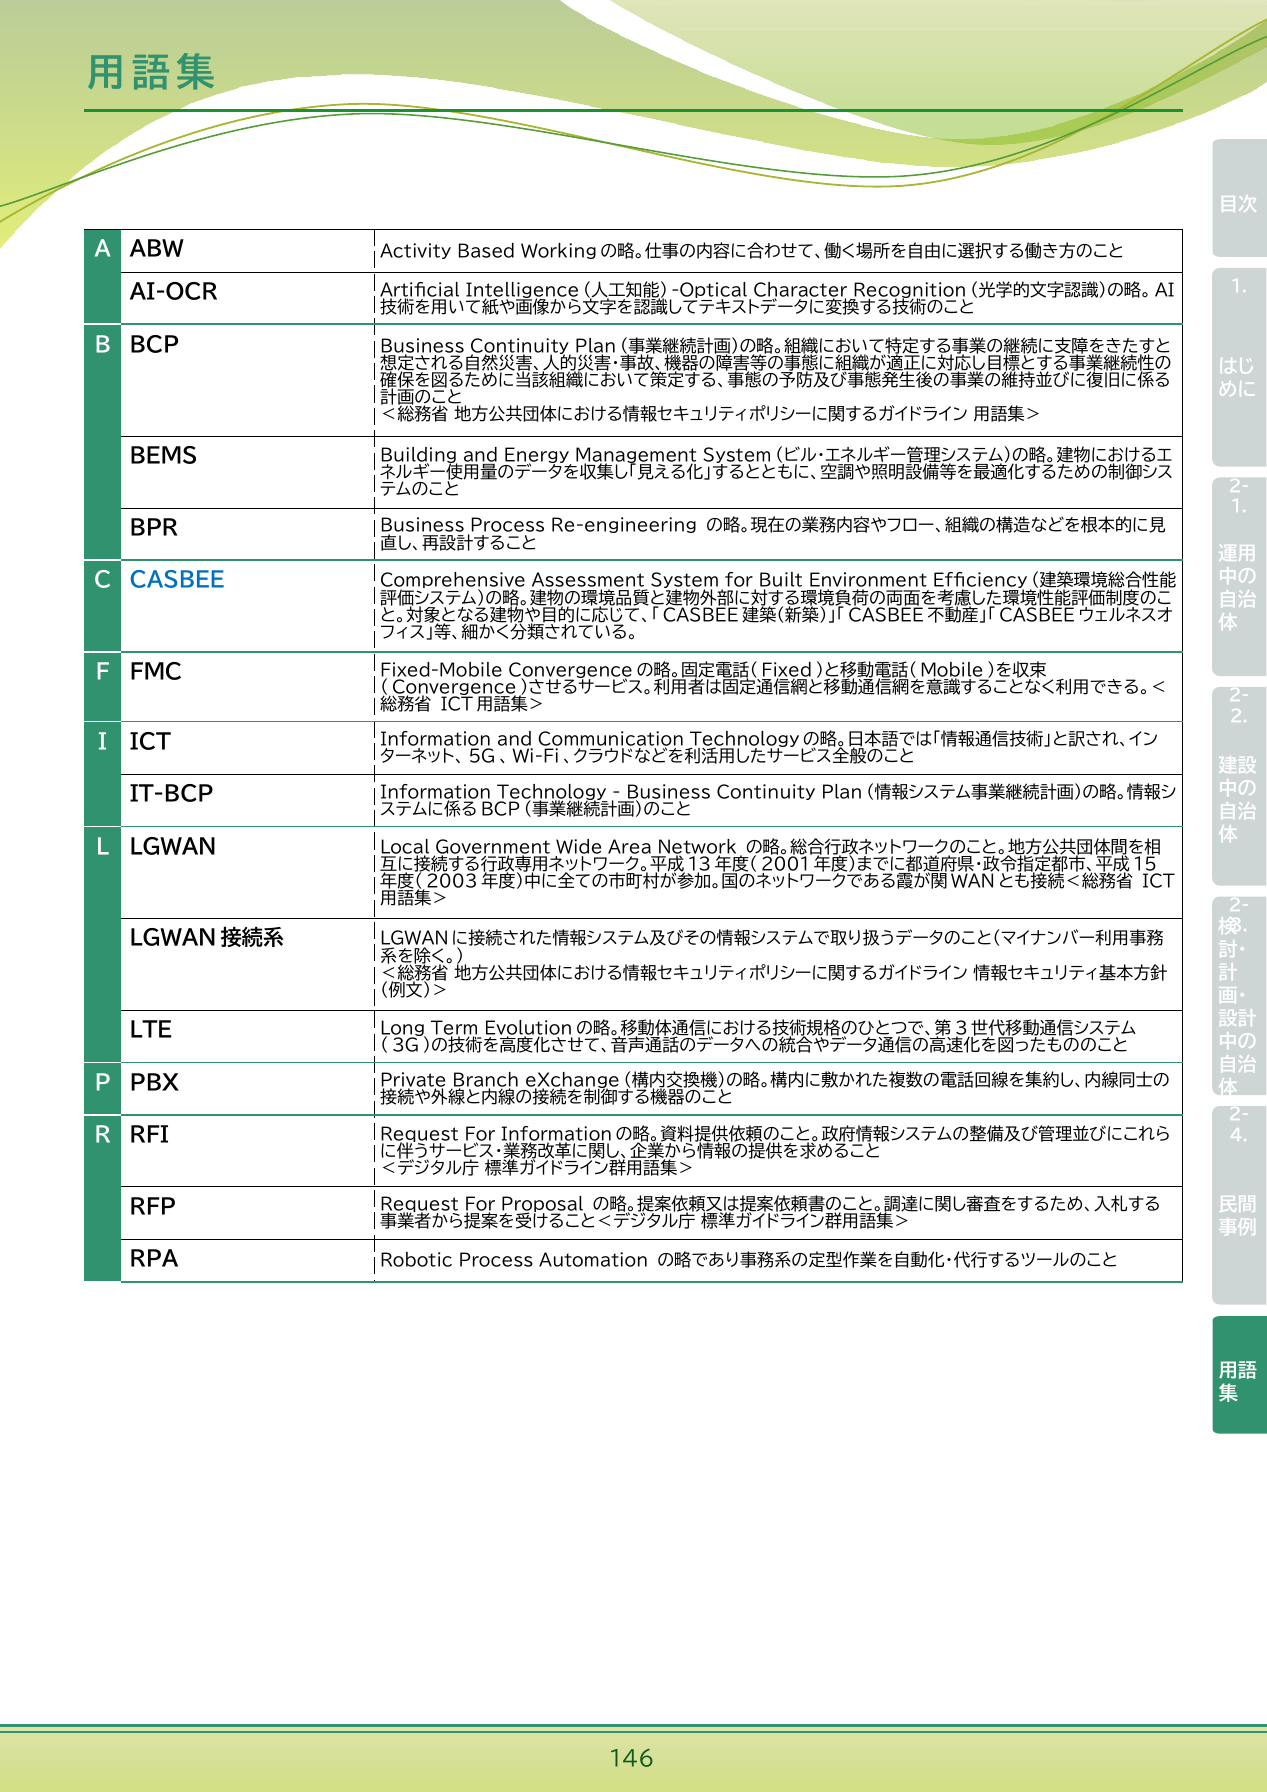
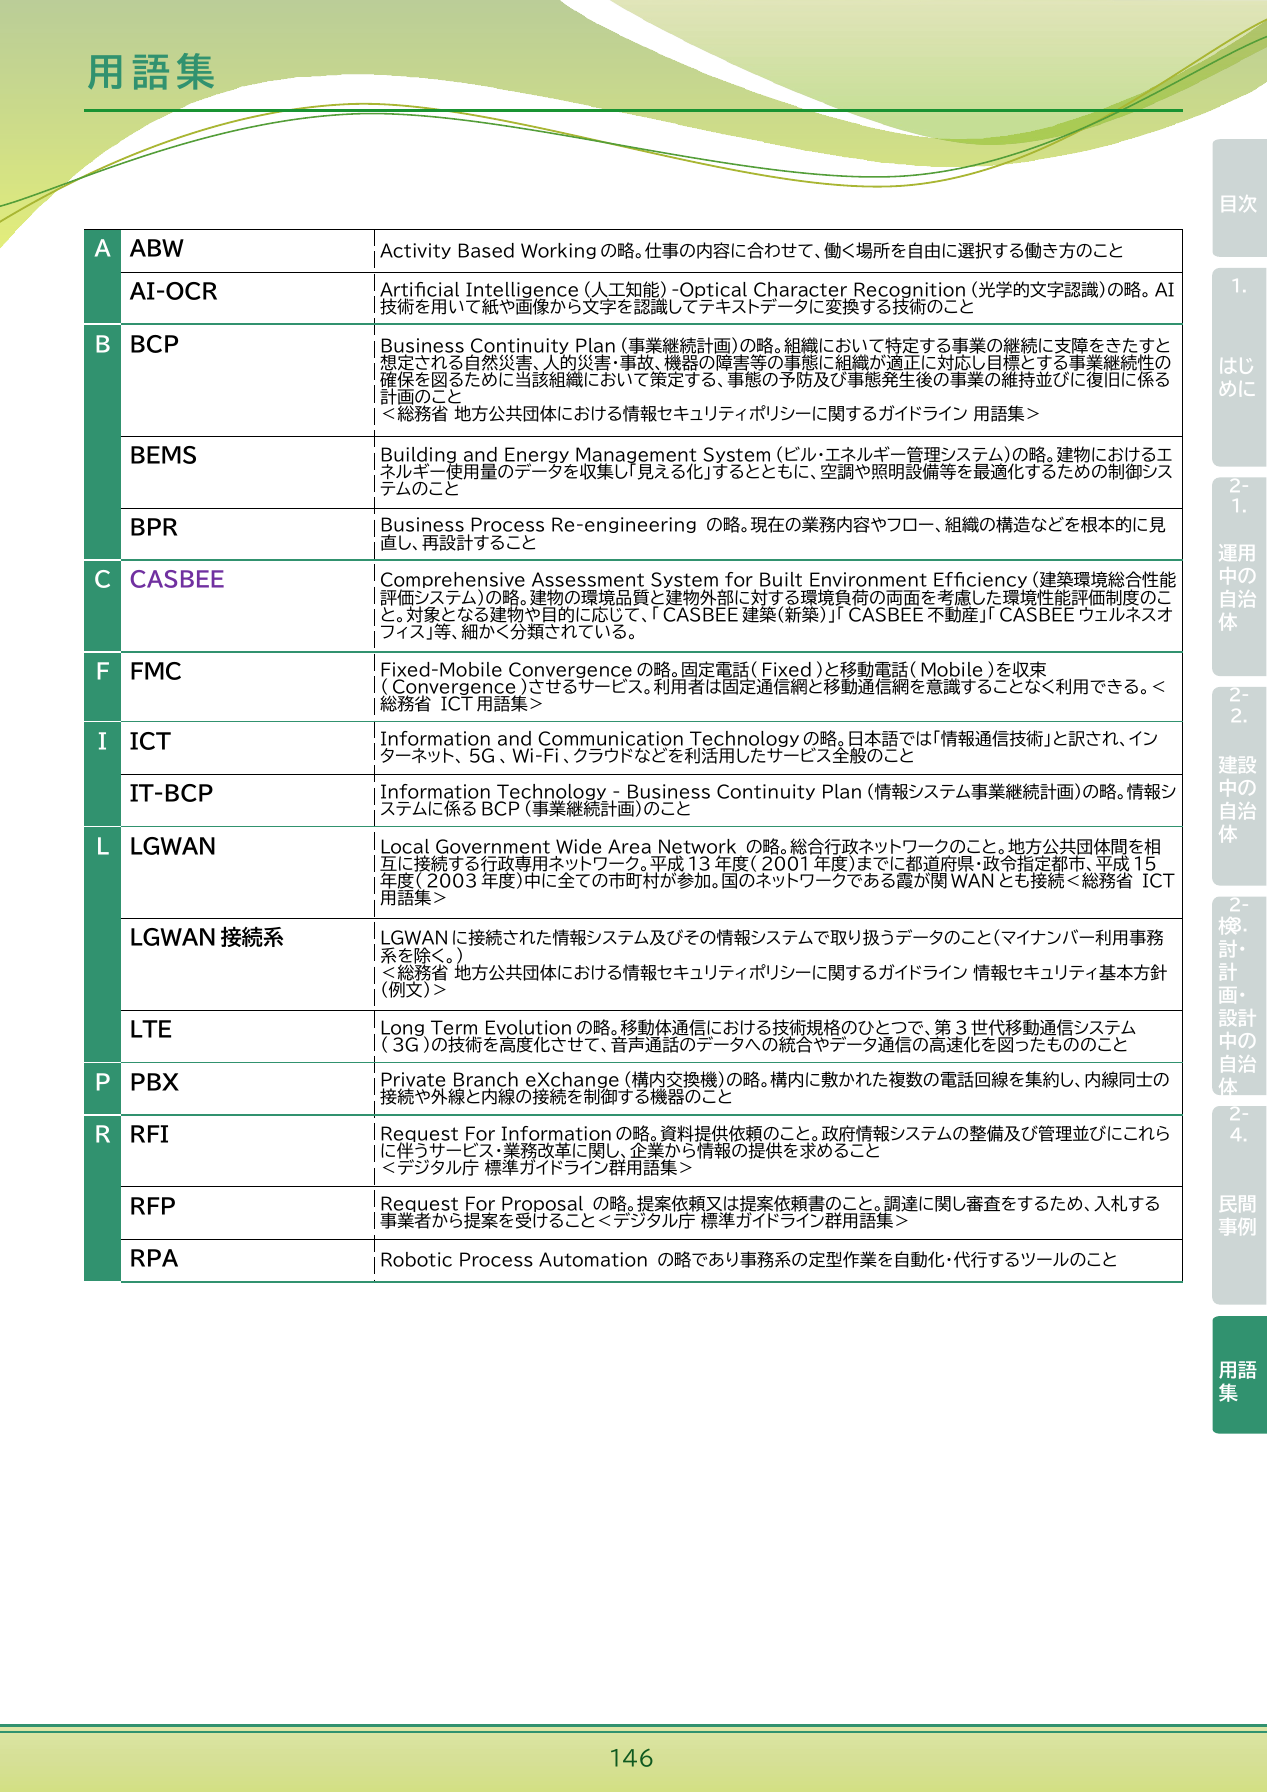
CASBEE colour: blue -> purple
